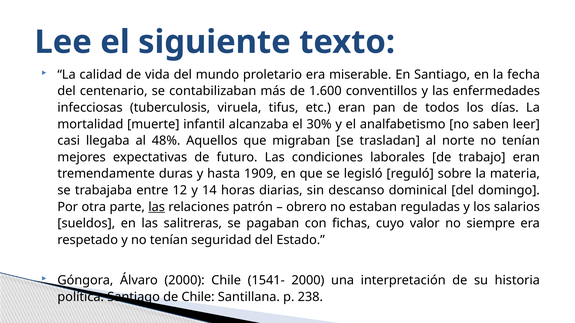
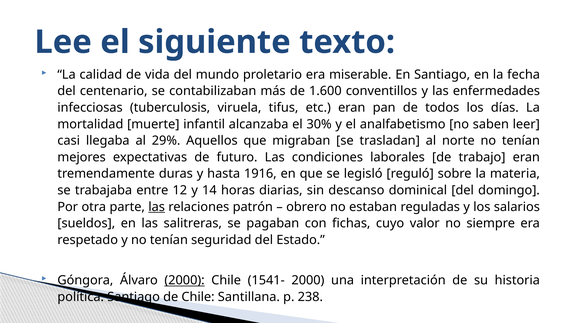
48%: 48% -> 29%
1909: 1909 -> 1916
2000 at (185, 281) underline: none -> present
